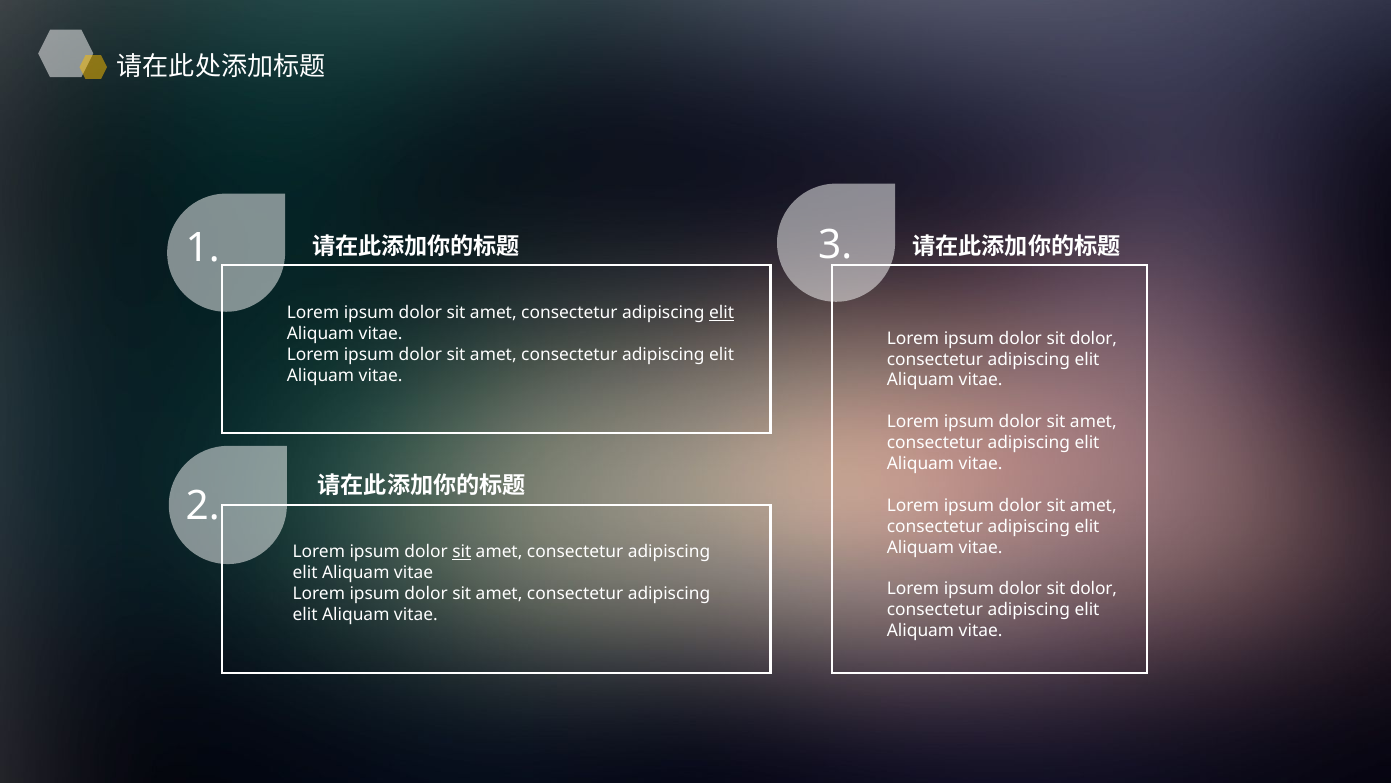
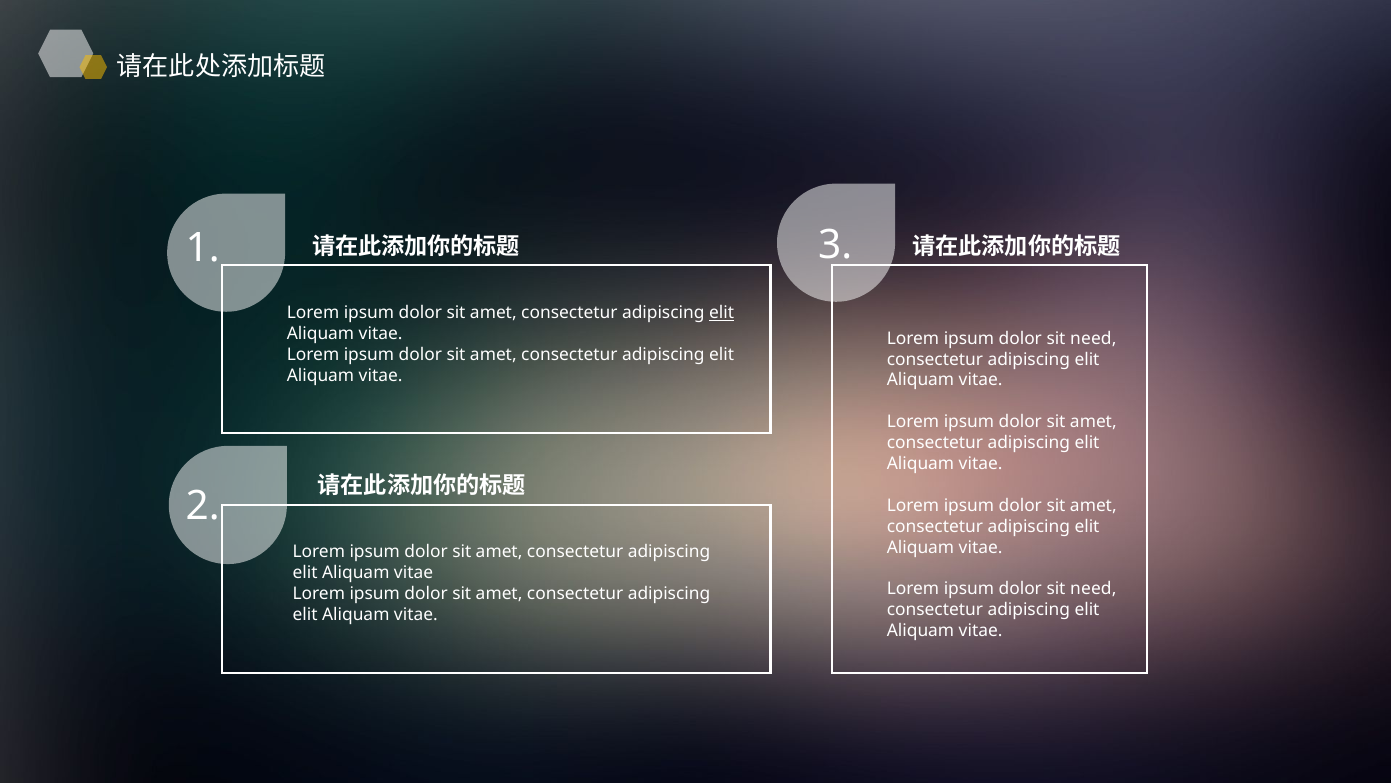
dolor at (1093, 338): dolor -> need
sit at (462, 551) underline: present -> none
dolor at (1093, 589): dolor -> need
